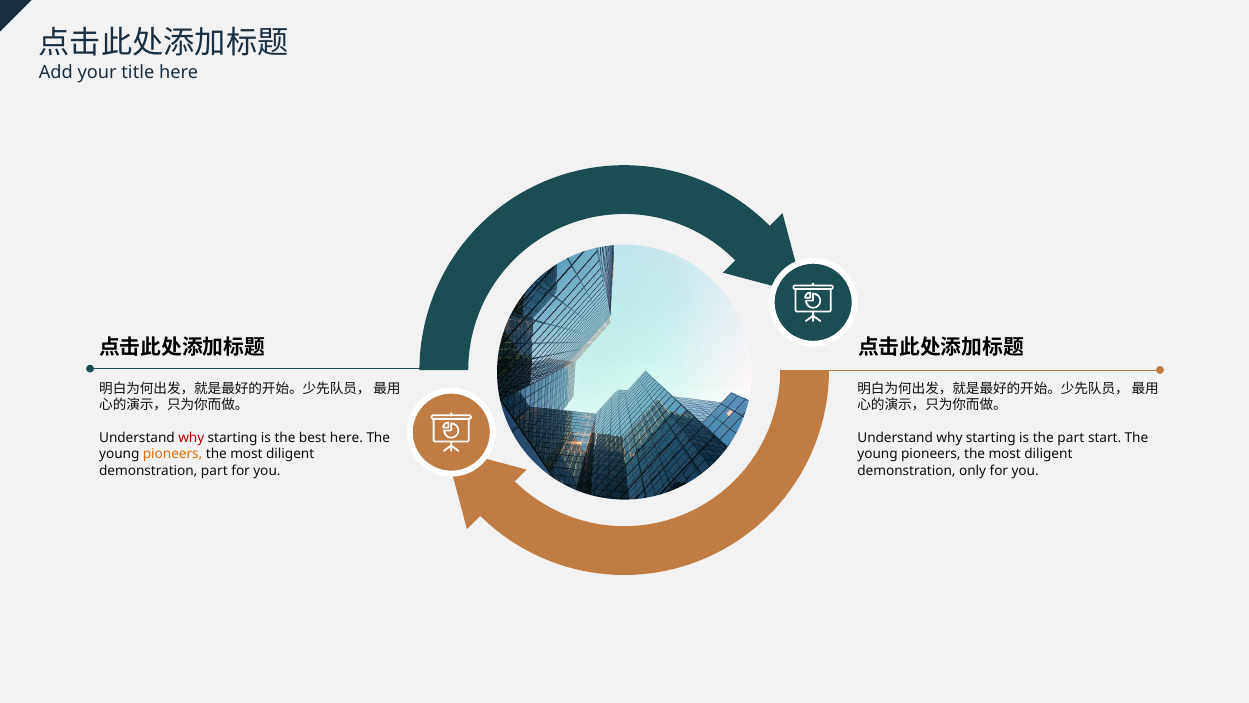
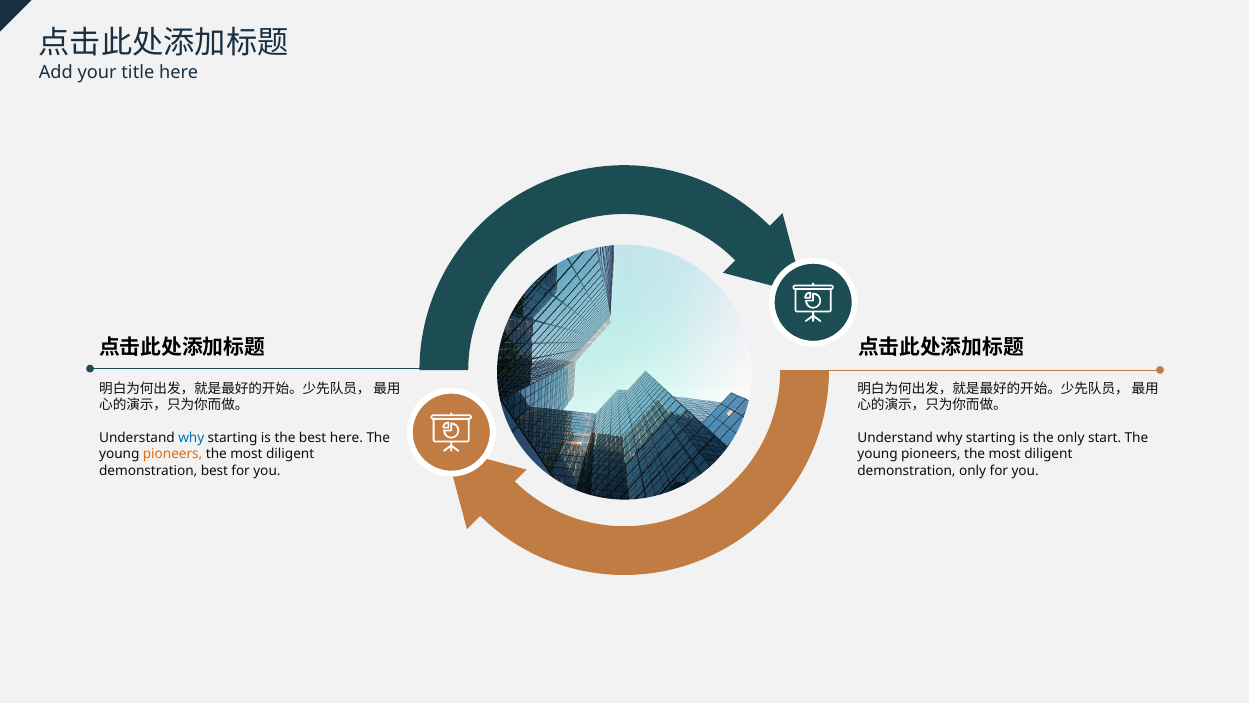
why at (191, 438) colour: red -> blue
the part: part -> only
demonstration part: part -> best
